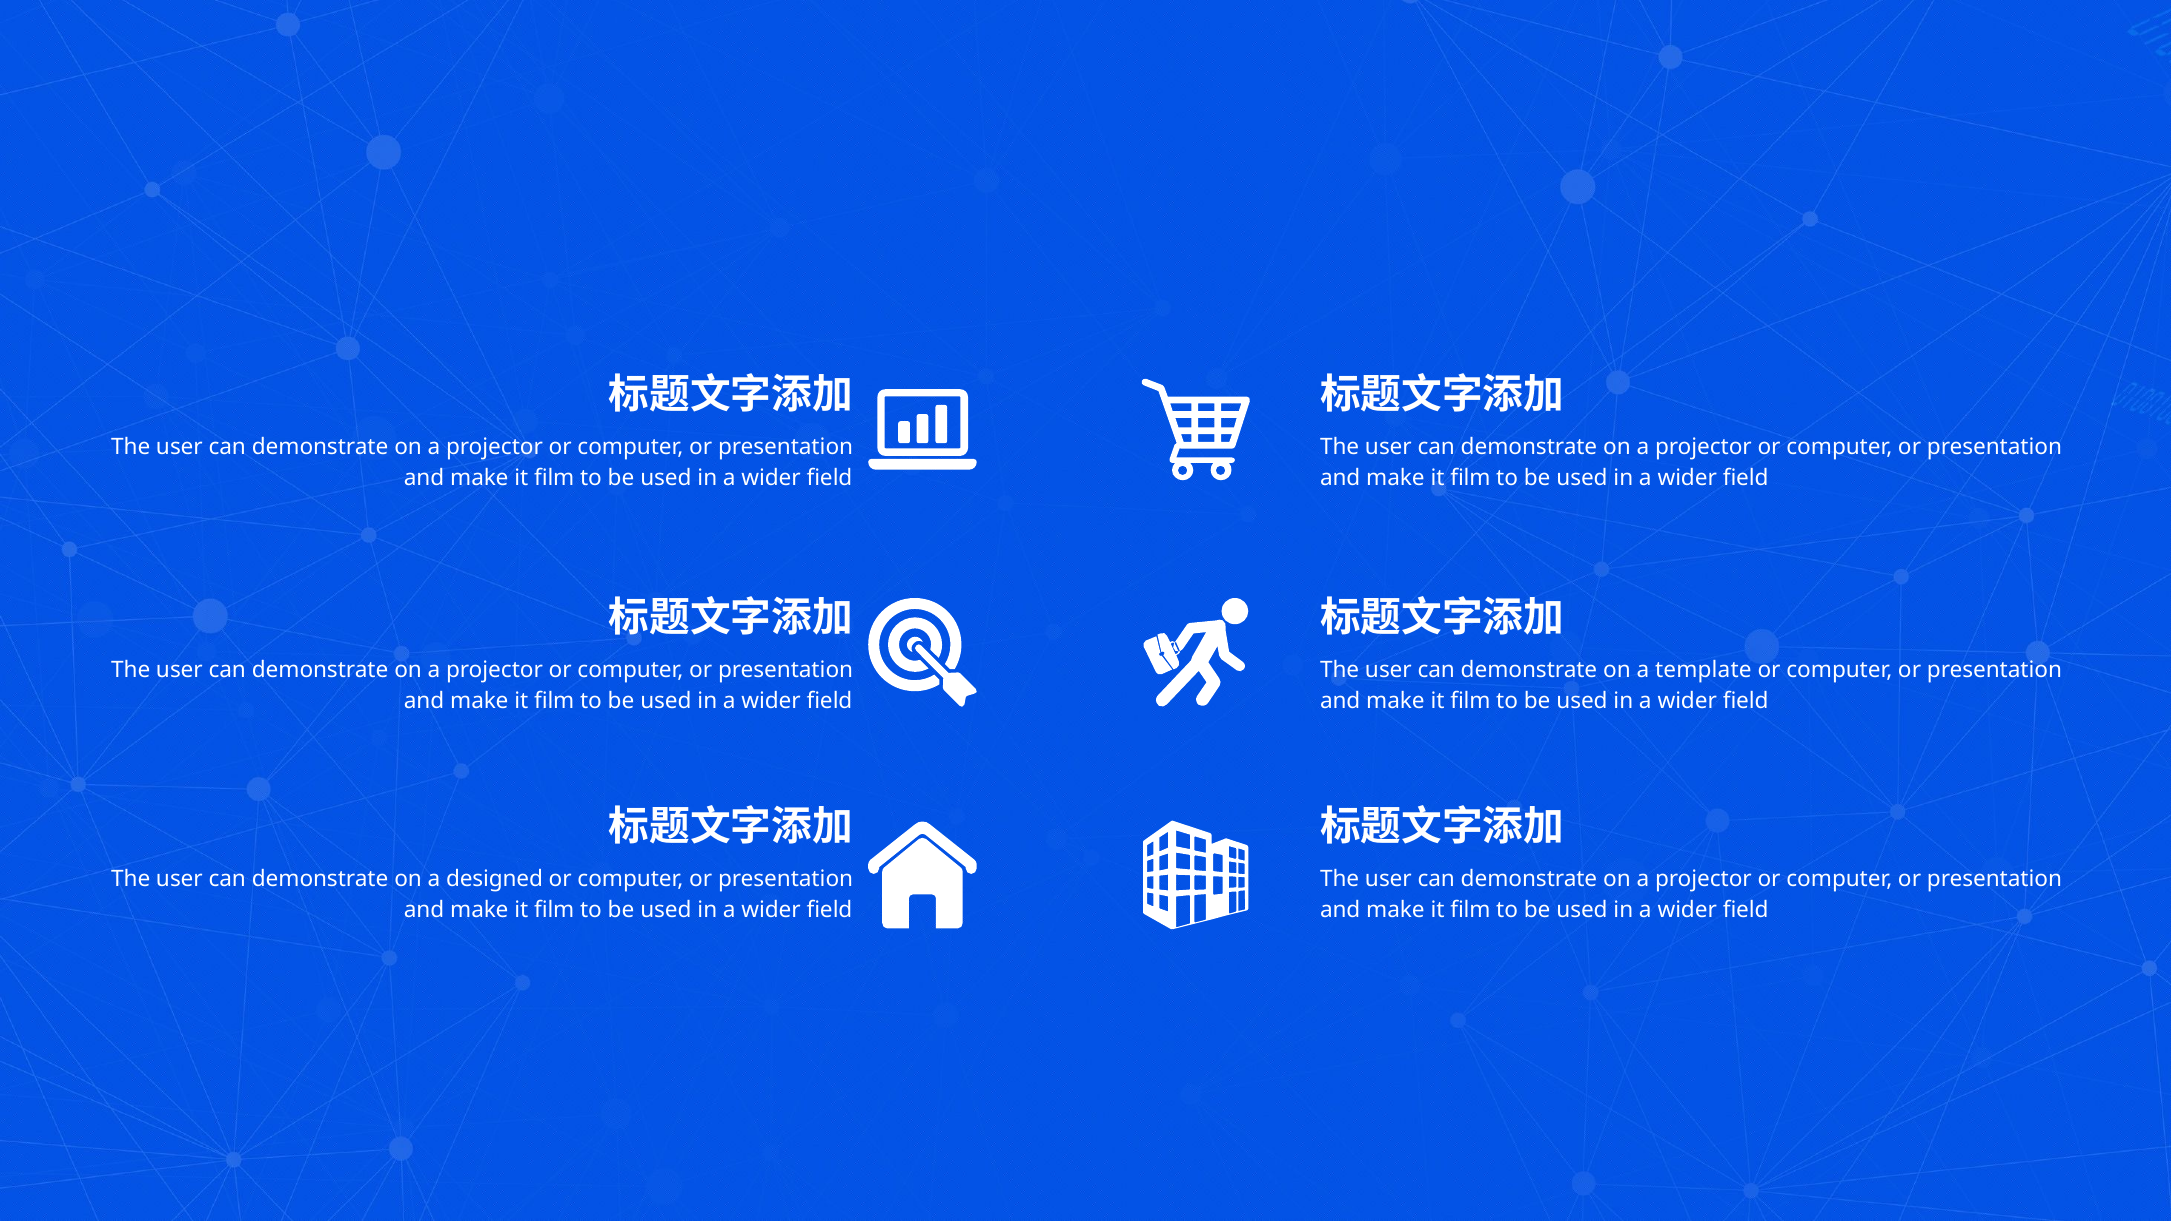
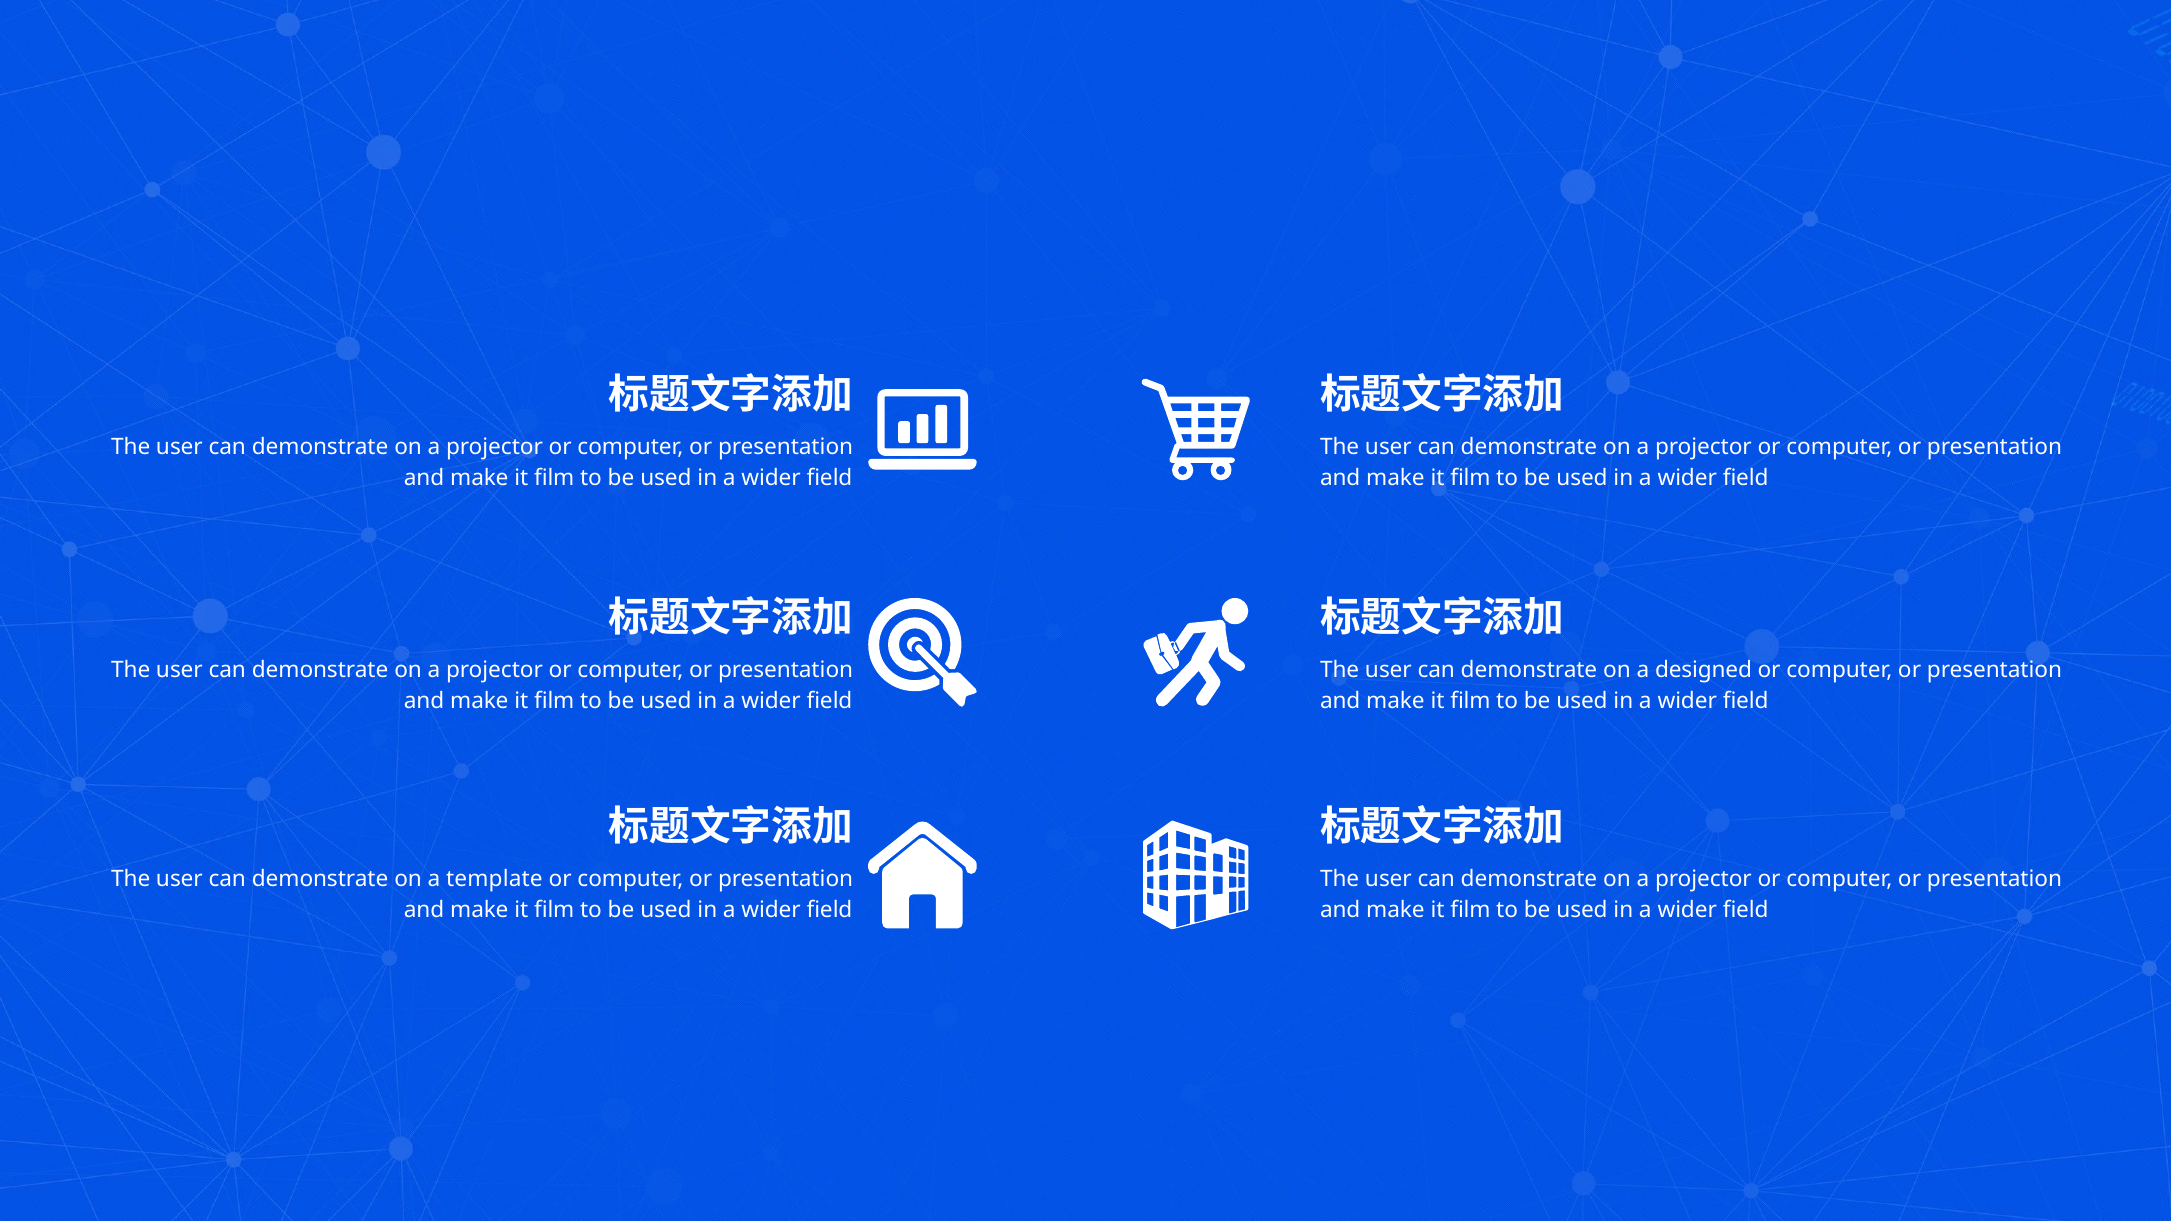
template: template -> designed
designed: designed -> template
